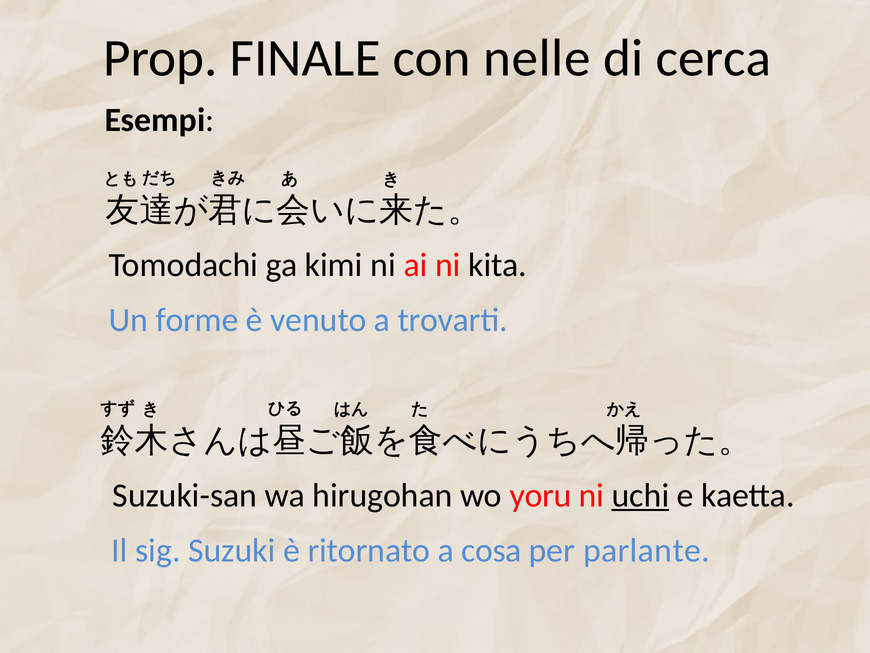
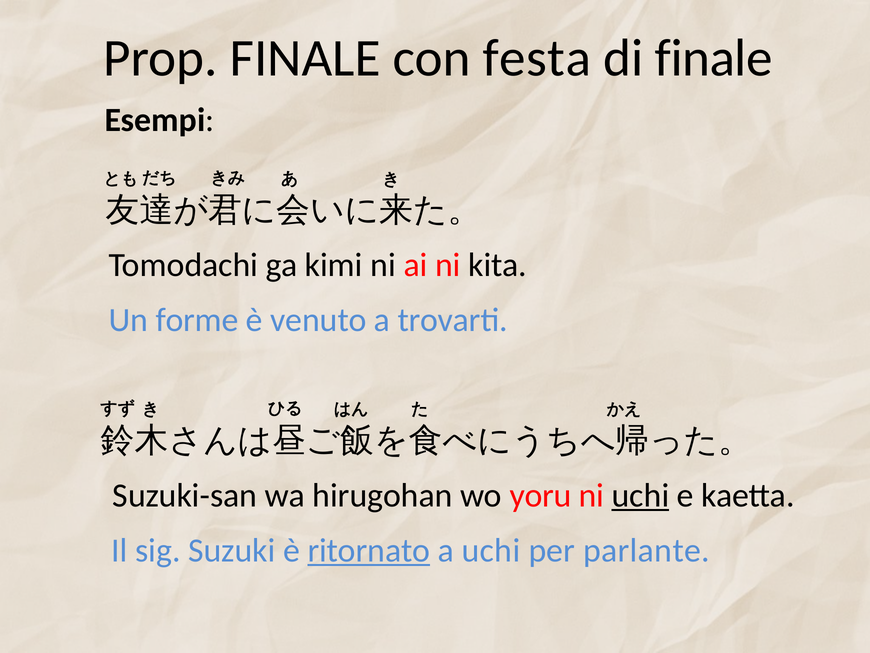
nelle: nelle -> festa
di cerca: cerca -> finale
ritornato underline: none -> present
a cosa: cosa -> uchi
